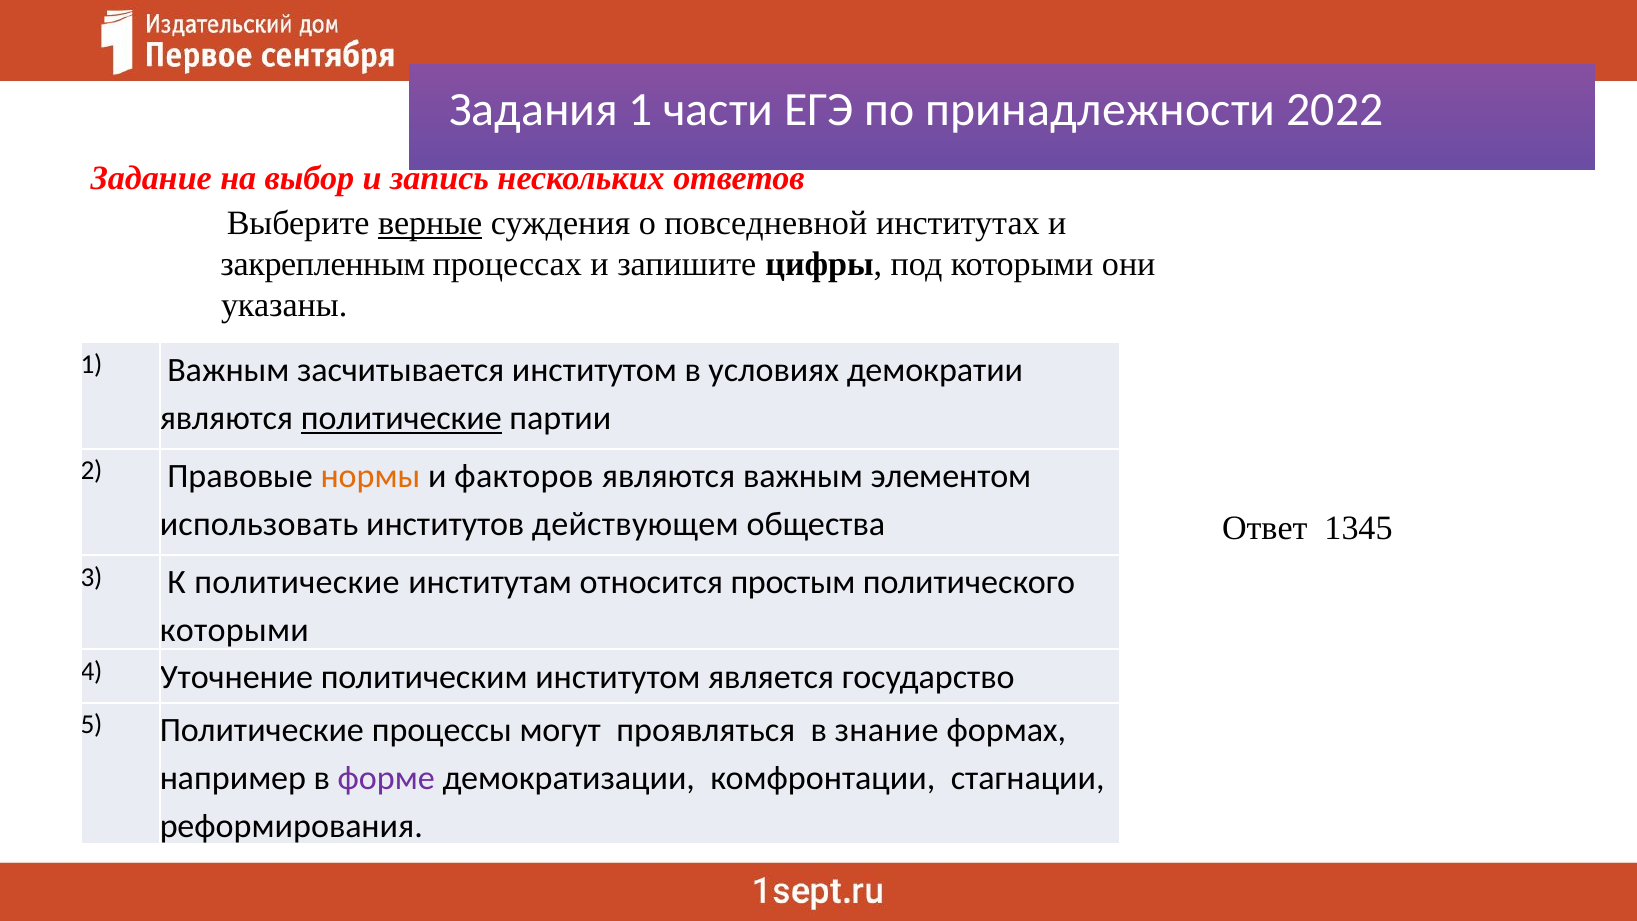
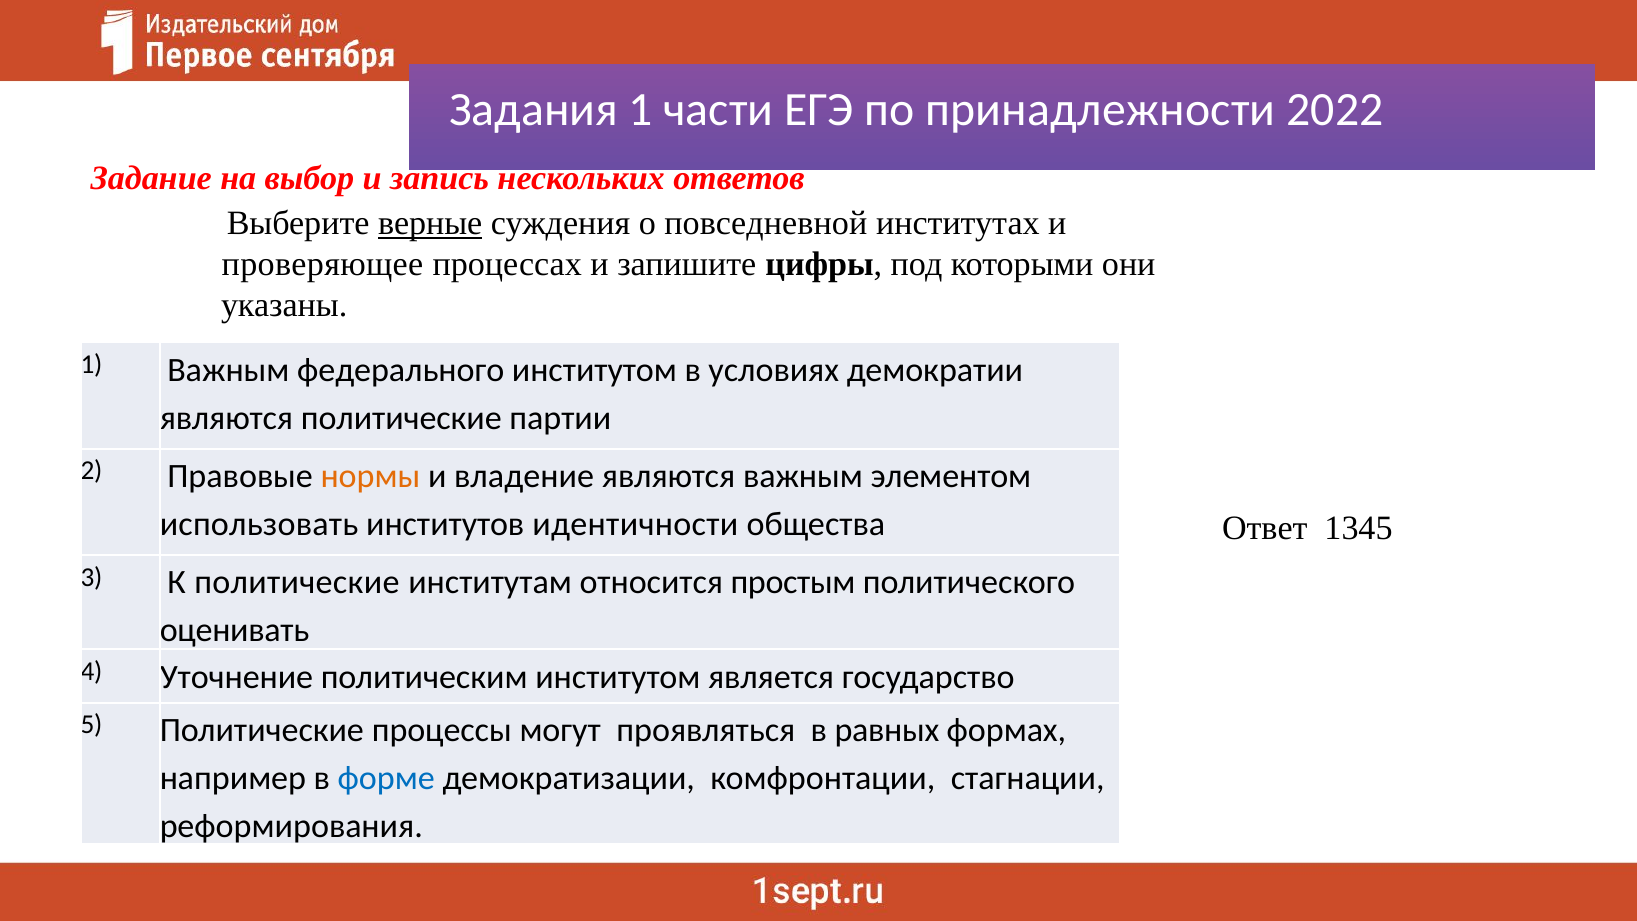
закрепленным: закрепленным -> проверяющее
засчитывается: засчитывается -> федерального
политические at (401, 418) underline: present -> none
факторов: факторов -> владение
действующем: действующем -> идентичности
которыми at (234, 631): которыми -> оценивать
знание: знание -> равных
форме colour: purple -> blue
